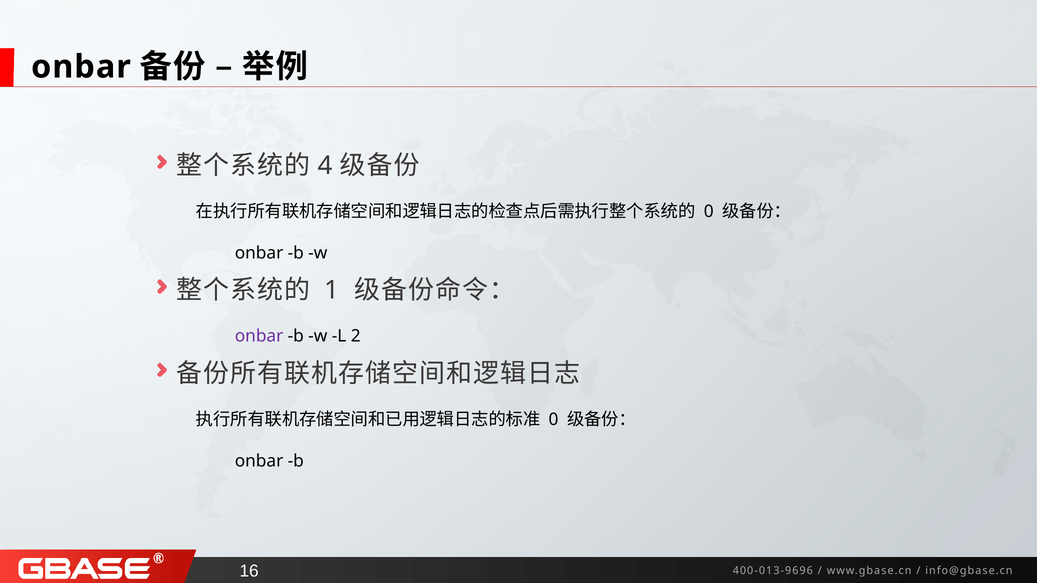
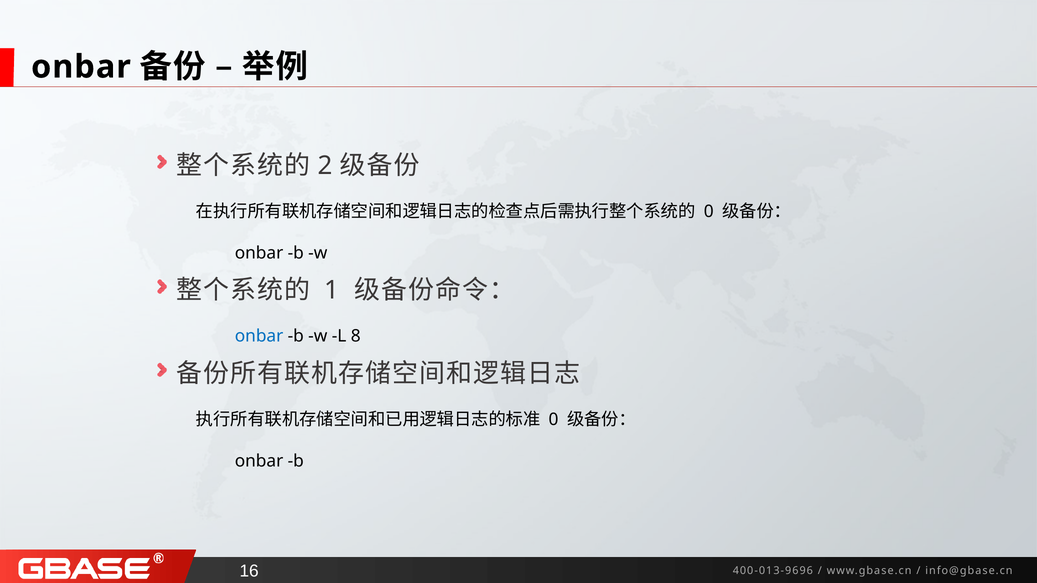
4: 4 -> 2
onbar at (259, 336) colour: purple -> blue
2: 2 -> 8
